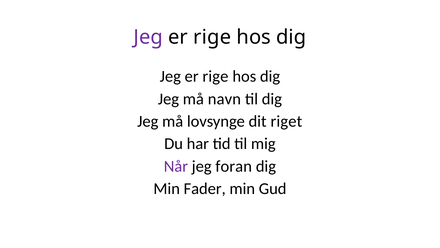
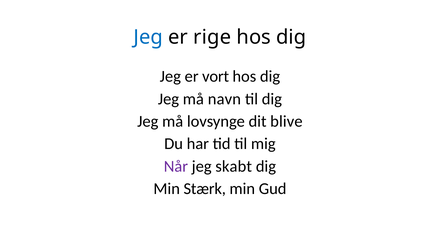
Jeg at (148, 37) colour: purple -> blue
rige at (215, 76): rige -> vort
riget: riget -> blive
foran: foran -> skabt
Fader: Fader -> Stærk
